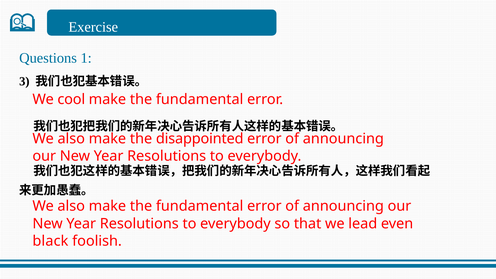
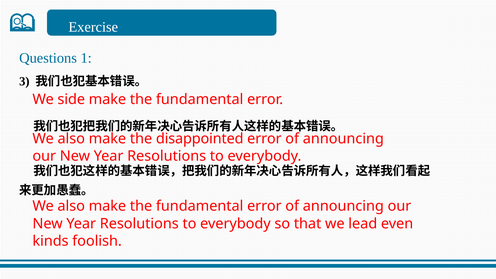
cool: cool -> side
black: black -> kinds
